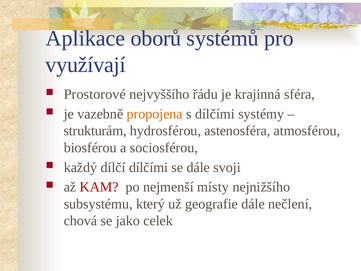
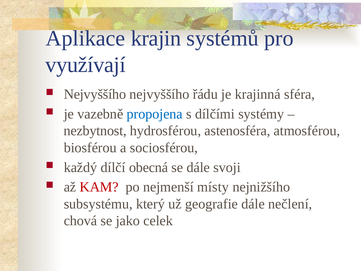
oborů: oborů -> krajin
Prostorové at (95, 94): Prostorové -> Nejvyššího
propojena colour: orange -> blue
strukturám: strukturám -> nezbytnost
dílčí dílčími: dílčími -> obecná
